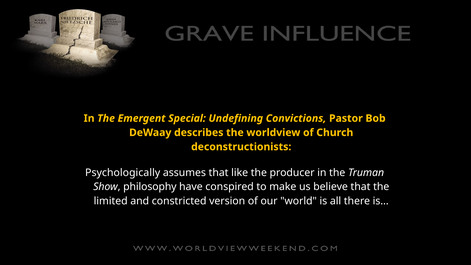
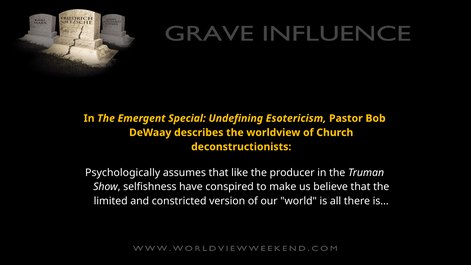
Convictions: Convictions -> Esotericism
philosophy: philosophy -> selfishness
